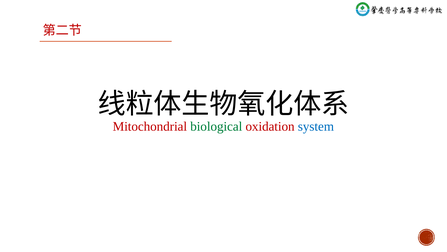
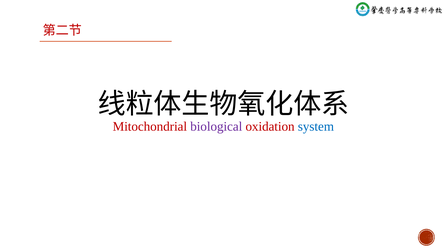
biological colour: green -> purple
